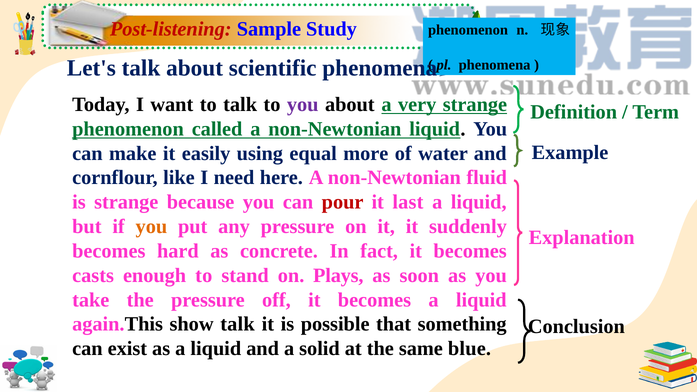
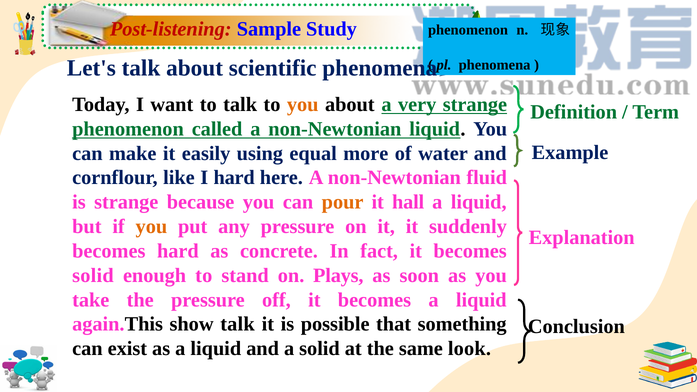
you at (303, 105) colour: purple -> orange
I need: need -> hard
pour colour: red -> orange
last: last -> hall
casts at (93, 275): casts -> solid
blue: blue -> look
